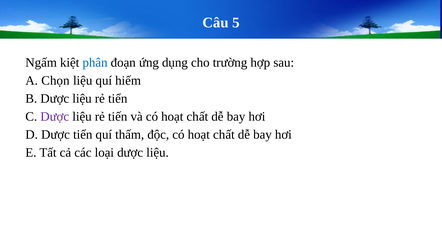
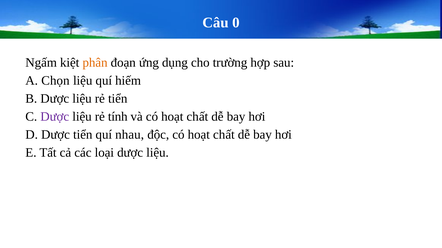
5: 5 -> 0
phân colour: blue -> orange
tiến: tiến -> tính
thấm: thấm -> nhau
